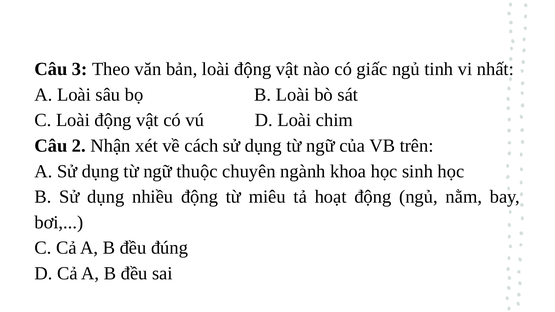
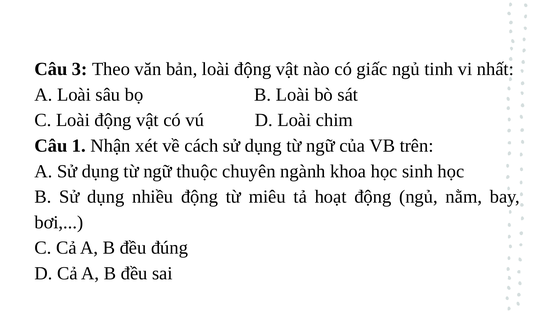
2: 2 -> 1
